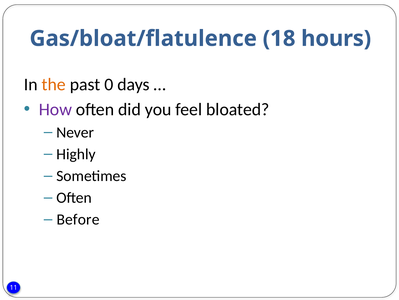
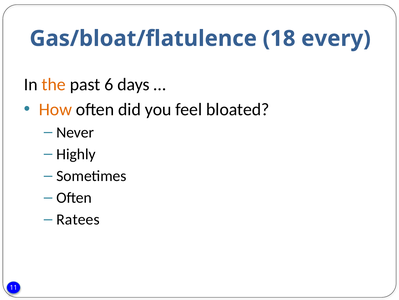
hours: hours -> every
0: 0 -> 6
How colour: purple -> orange
Before: Before -> Ratees
